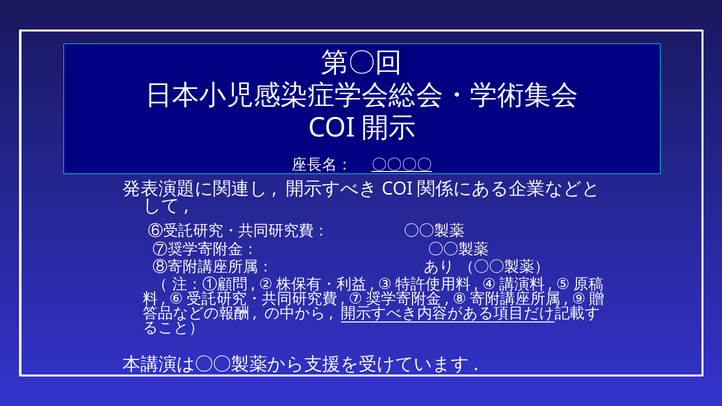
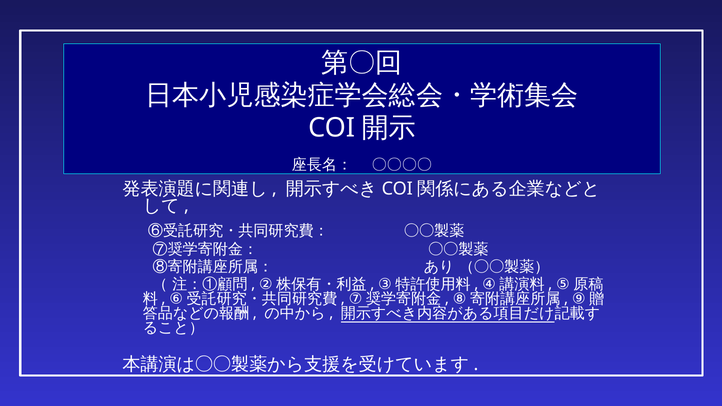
〇〇〇〇 underline: present -> none
